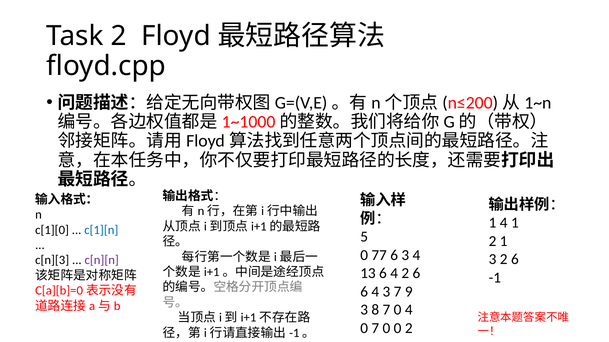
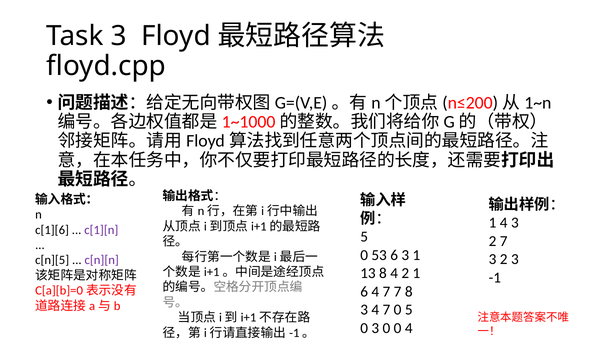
Task 2: 2 -> 3
4 1: 1 -> 3
c[1][0: c[1][0 -> c[1][6
c[1][n colour: blue -> purple
2 1: 1 -> 7
77: 77 -> 53
3 4: 4 -> 1
3 2 6: 6 -> 3
c[n][3: c[n][3 -> c[n][5
13 6: 6 -> 8
4 2 6: 6 -> 1
6 4 3: 3 -> 7
7 9: 9 -> 8
3 8: 8 -> 4
0 4: 4 -> 5
0 7: 7 -> 3
0 2: 2 -> 4
